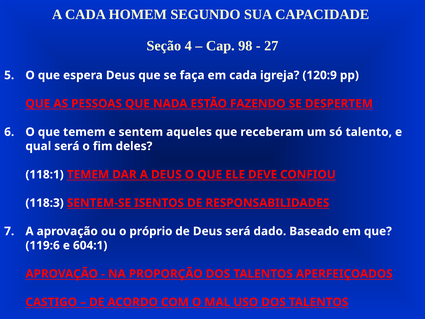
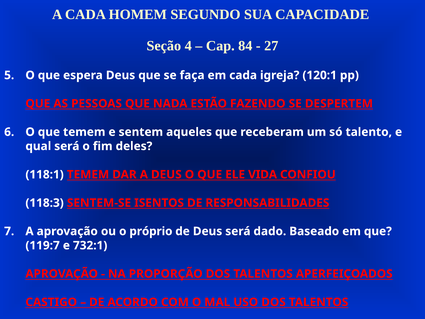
98: 98 -> 84
120:9: 120:9 -> 120:1
DEVE: DEVE -> VIDA
119:6: 119:6 -> 119:7
604:1: 604:1 -> 732:1
